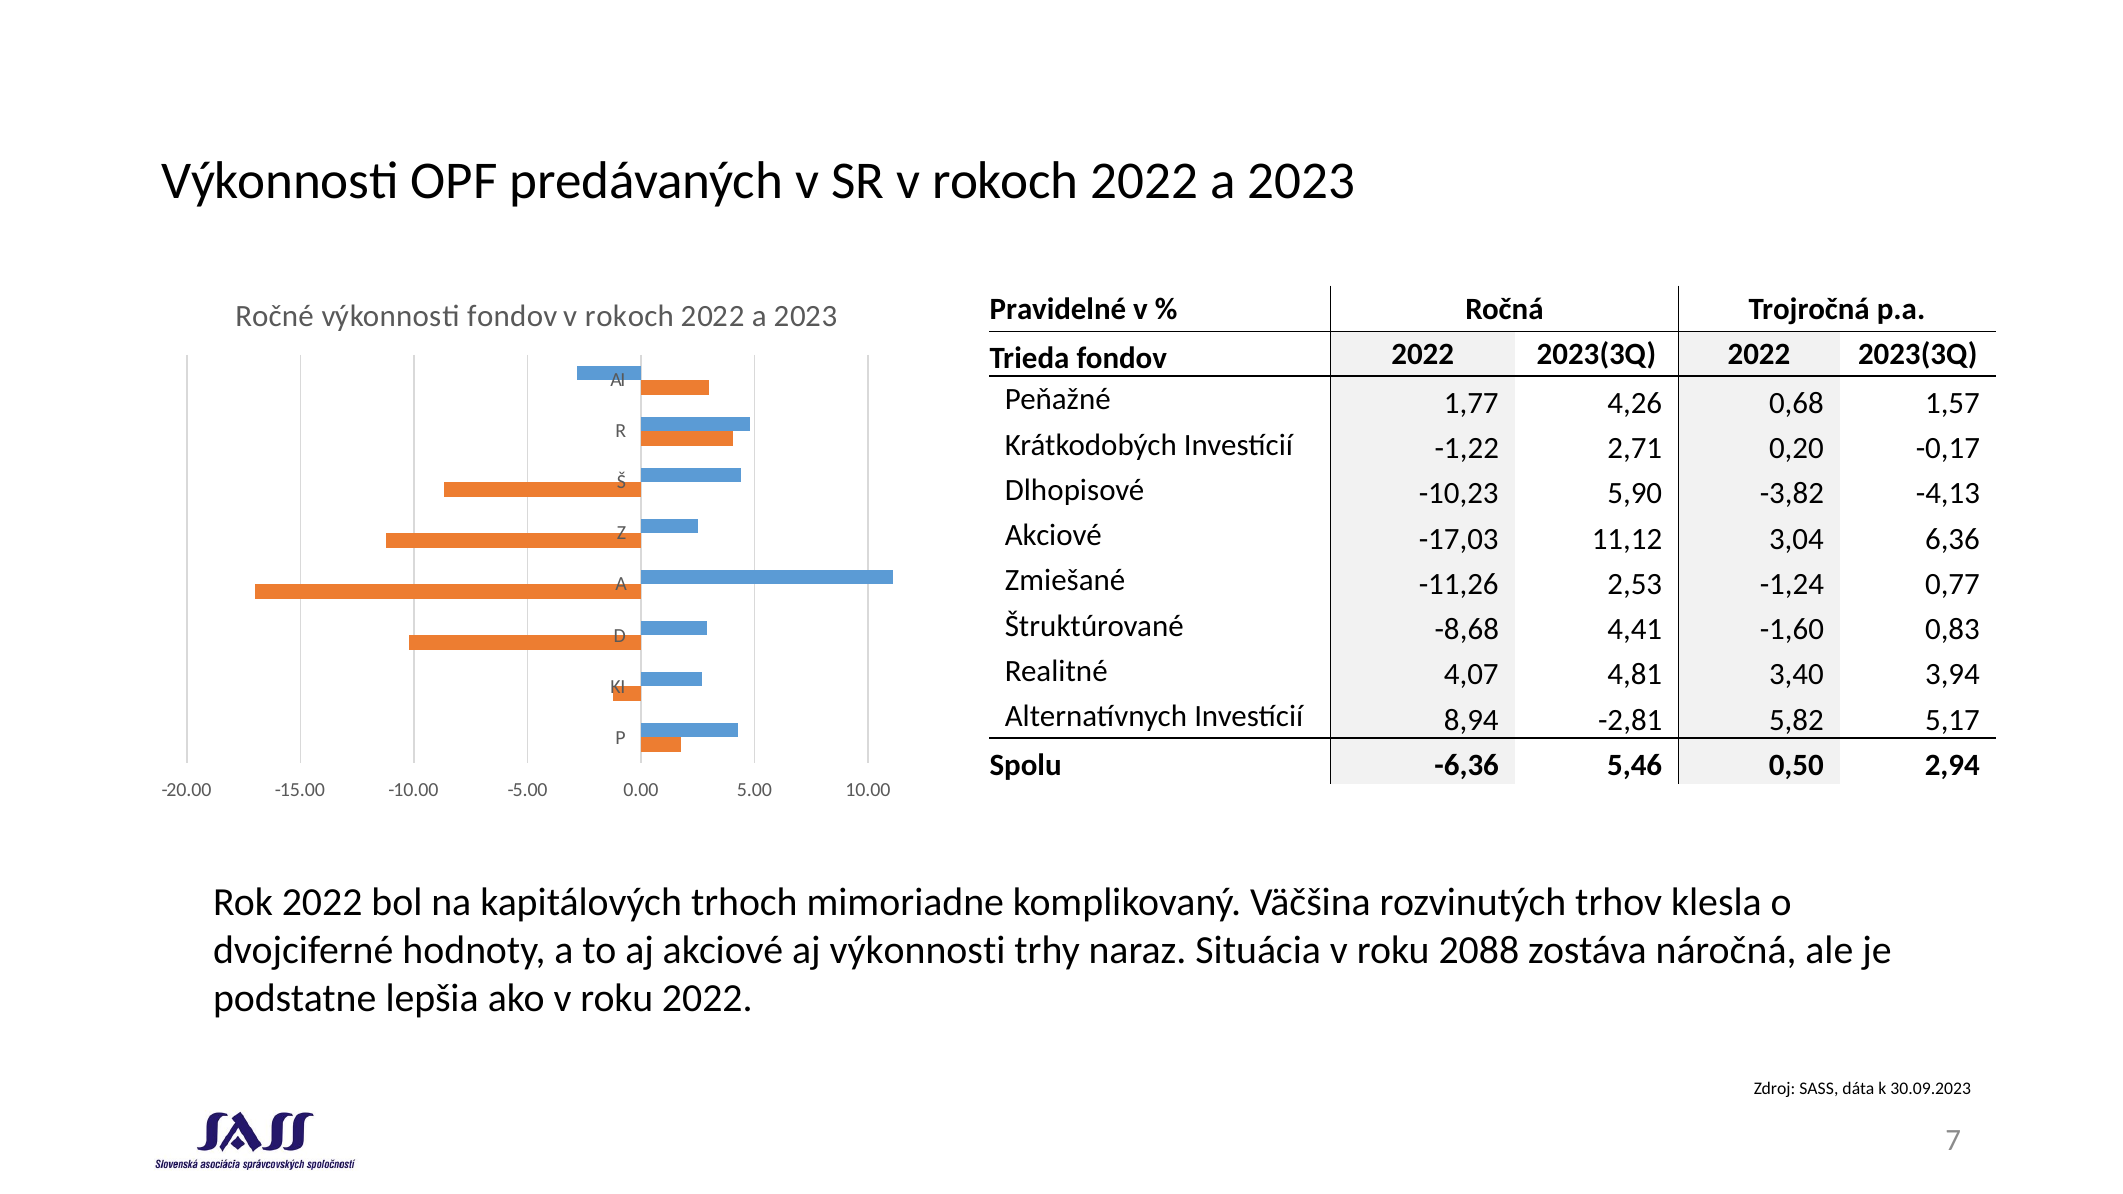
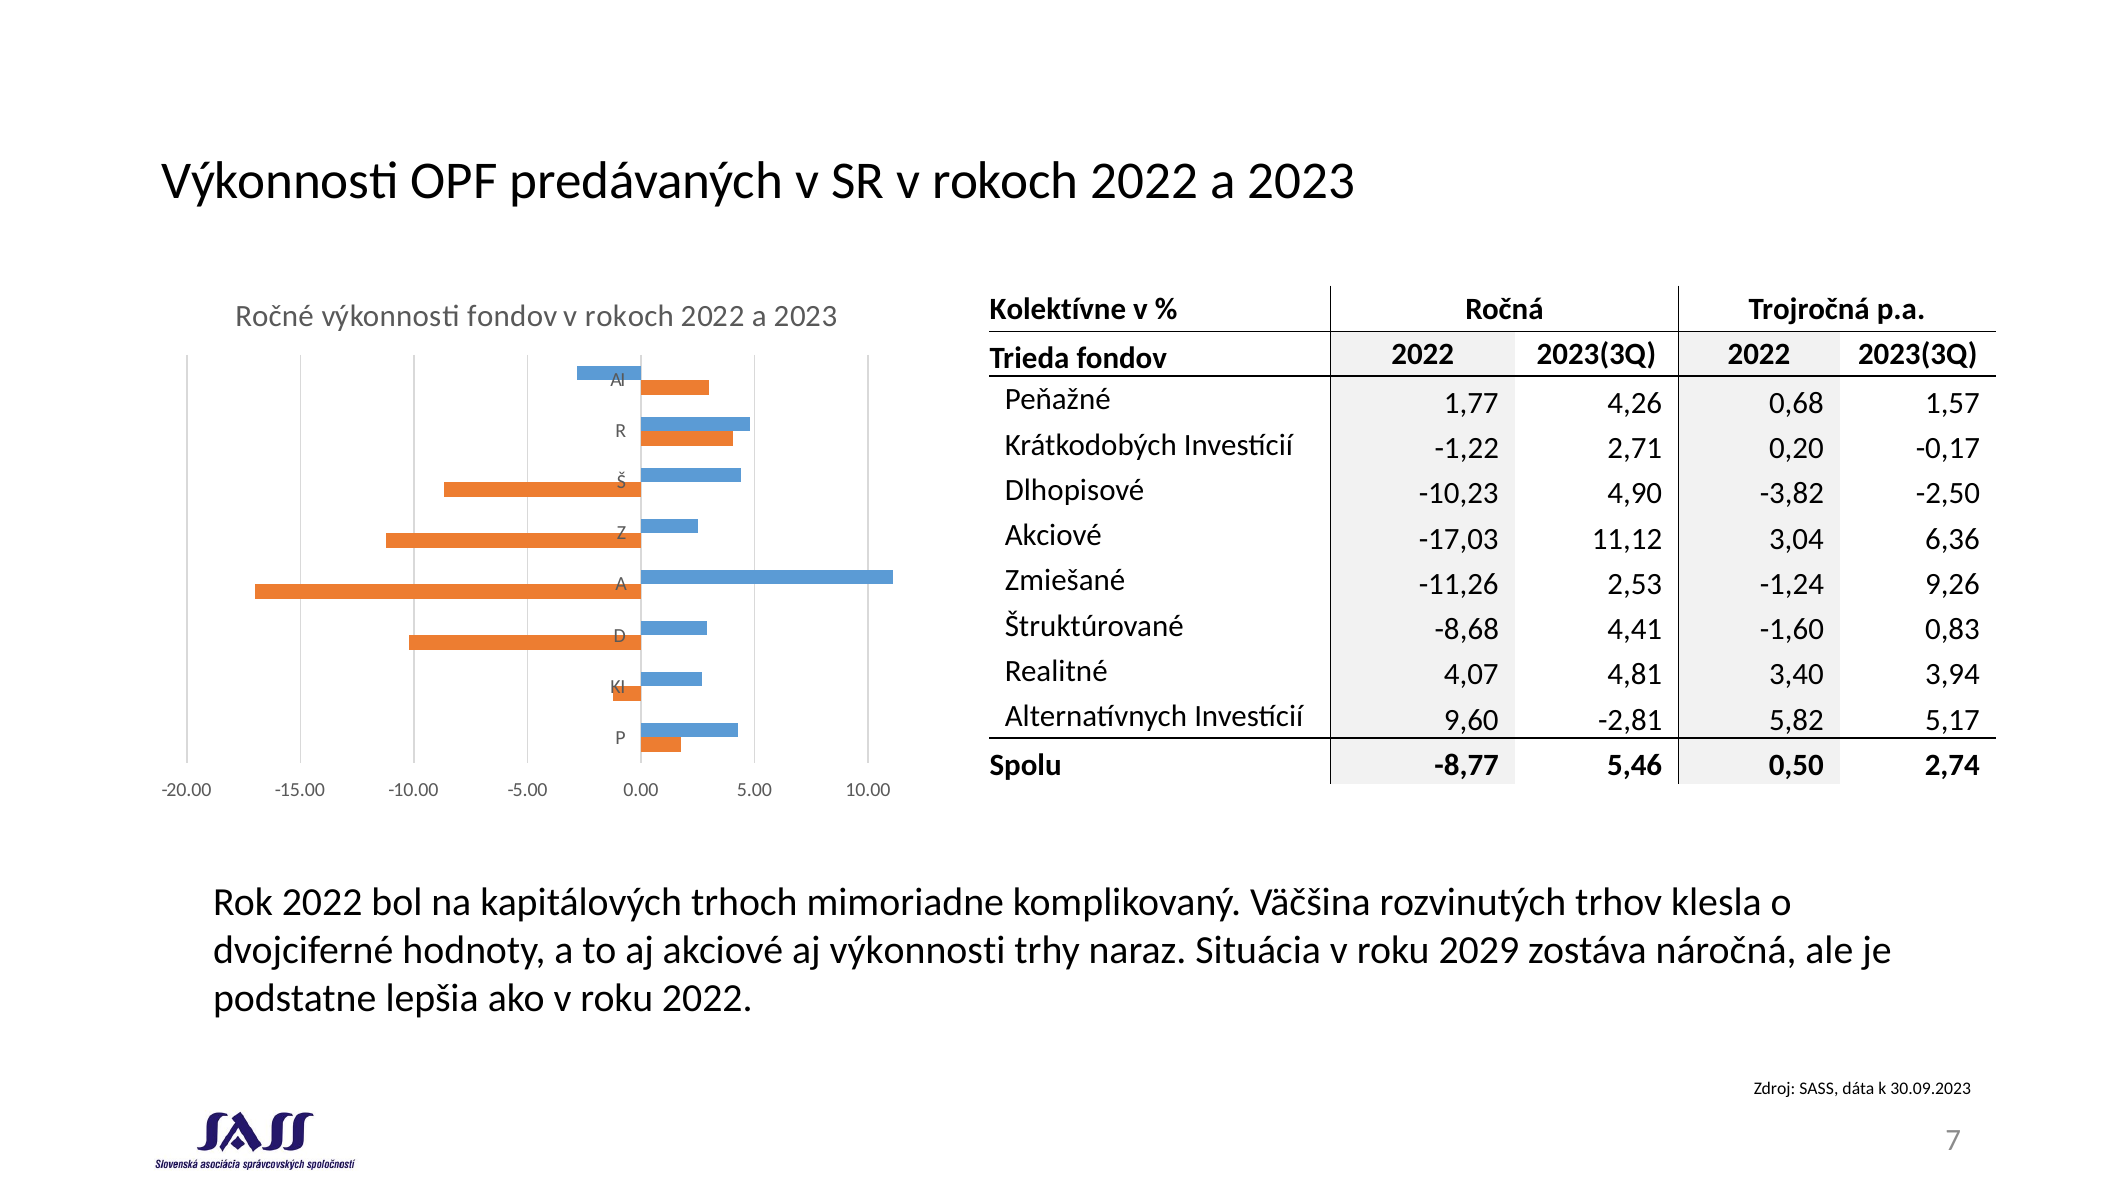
Pravidelné: Pravidelné -> Kolektívne
5,90: 5,90 -> 4,90
-4,13: -4,13 -> -2,50
0,77: 0,77 -> 9,26
8,94: 8,94 -> 9,60
-6,36: -6,36 -> -8,77
2,94: 2,94 -> 2,74
2088: 2088 -> 2029
